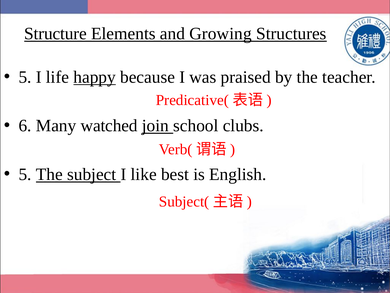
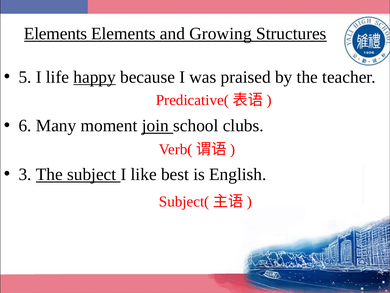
Structure at (56, 34): Structure -> Elements
watched: watched -> moment
5 at (25, 174): 5 -> 3
